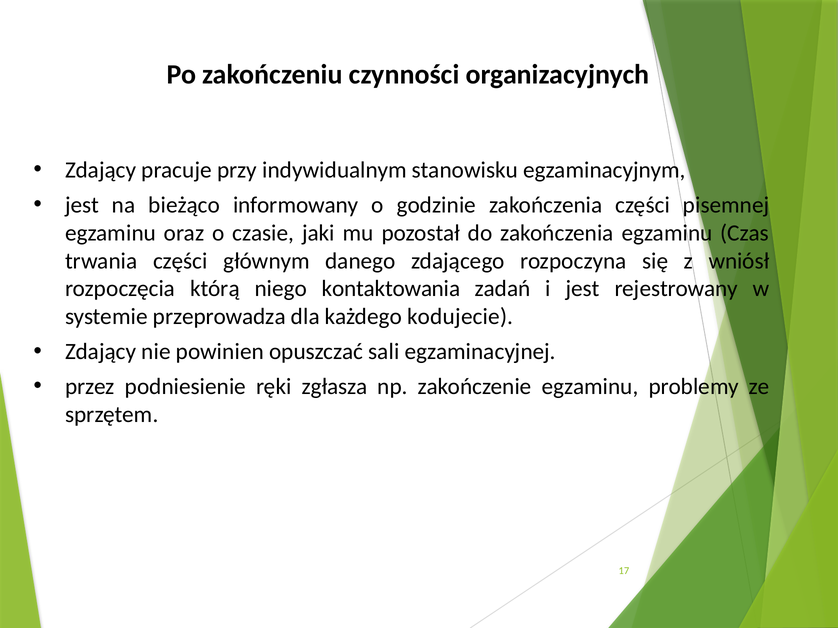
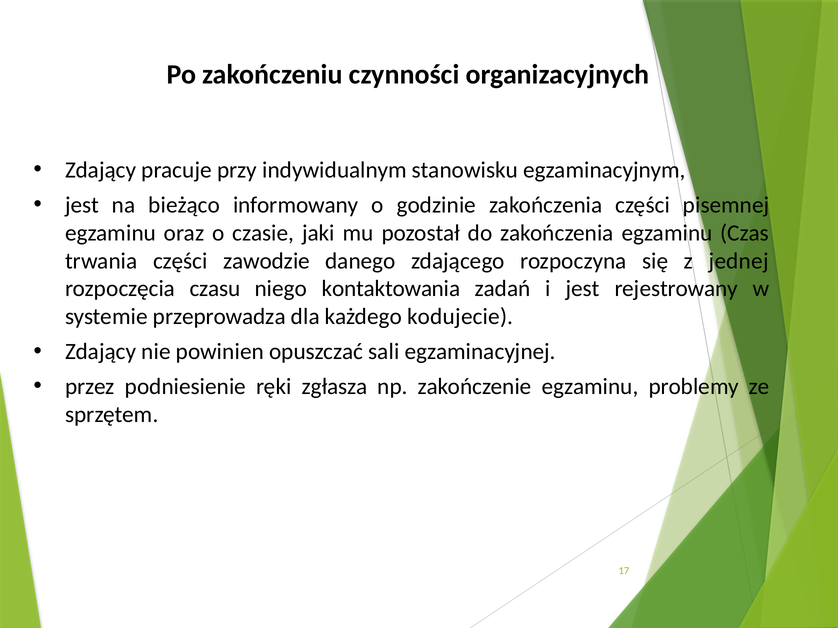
głównym: głównym -> zawodzie
wniósł: wniósł -> jednej
którą: którą -> czasu
